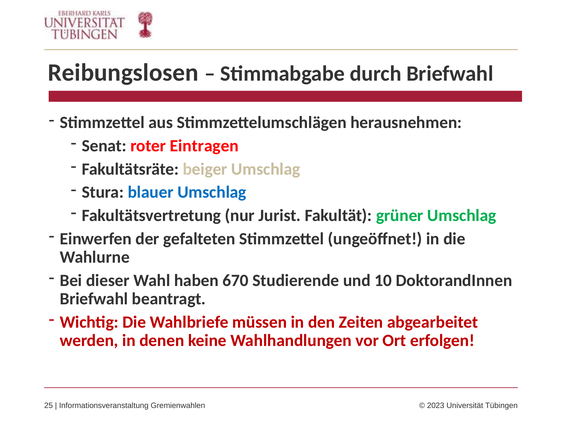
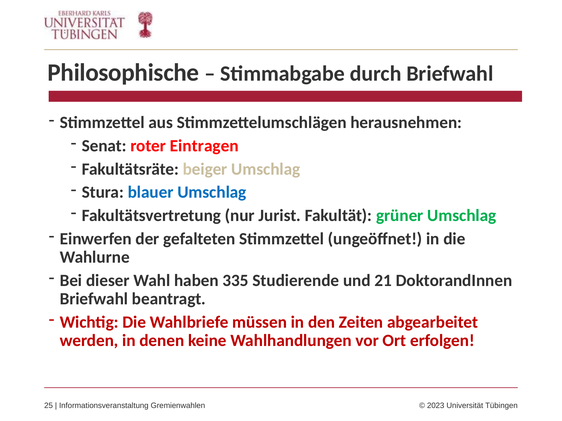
Reibungslosen: Reibungslosen -> Philosophische
670: 670 -> 335
10: 10 -> 21
